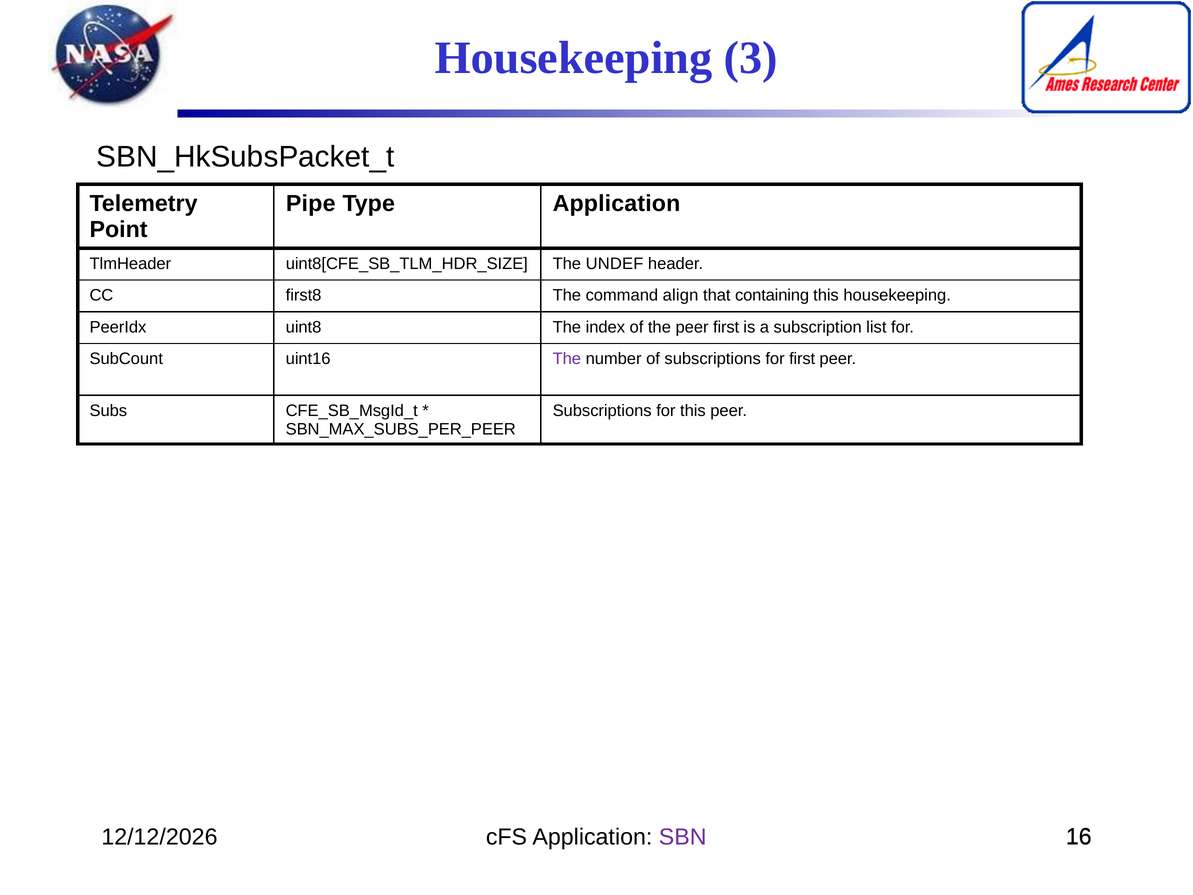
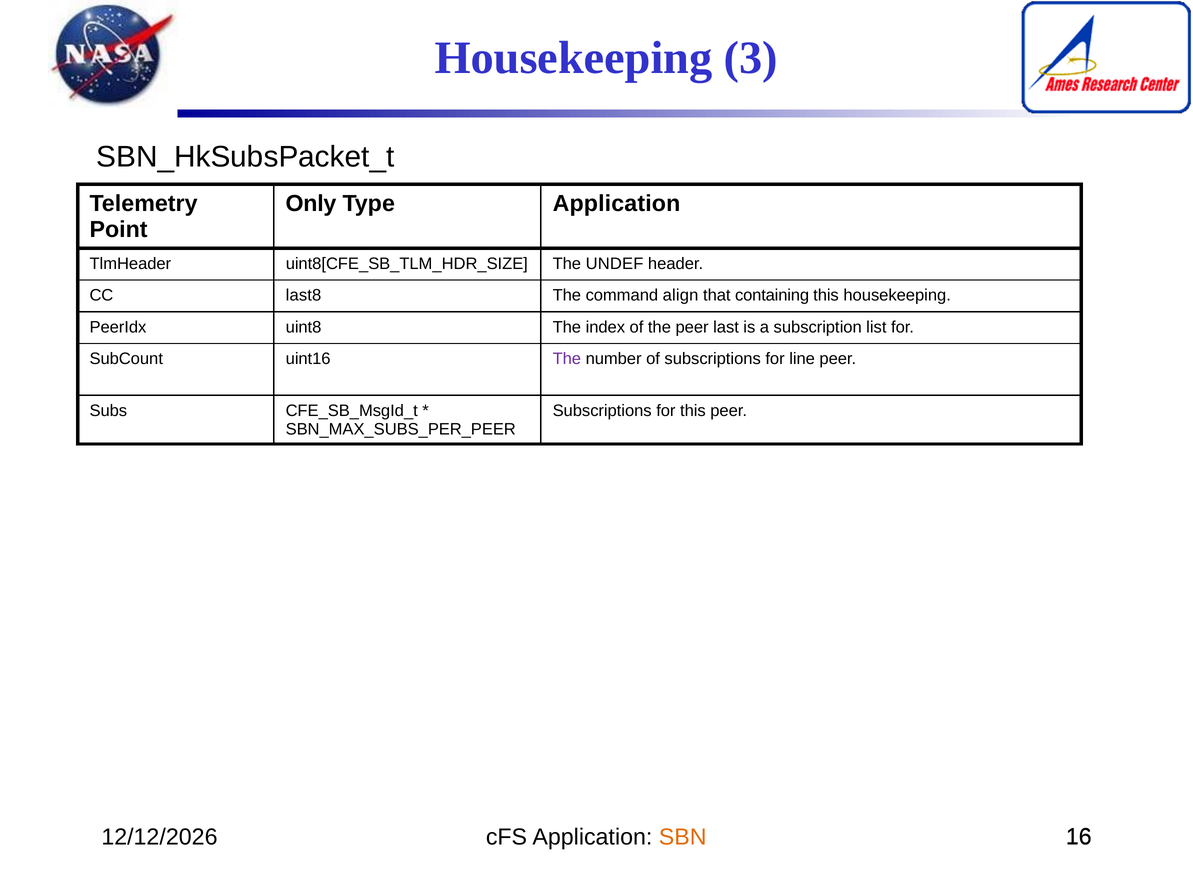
Pipe: Pipe -> Only
first8: first8 -> last8
peer first: first -> last
for first: first -> line
SBN colour: purple -> orange
